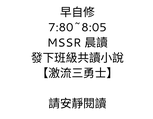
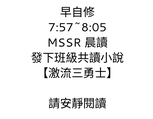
7:80~8:05: 7:80~8:05 -> 7:57~8:05
